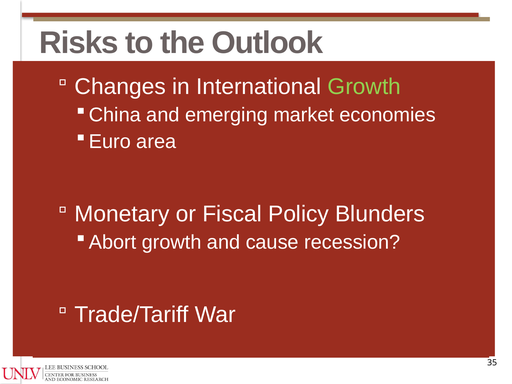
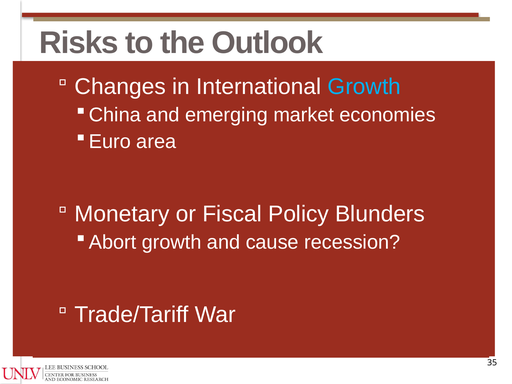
Growth at (364, 87) colour: light green -> light blue
